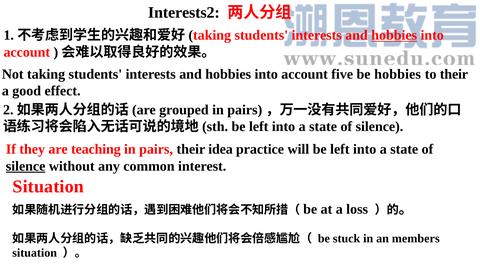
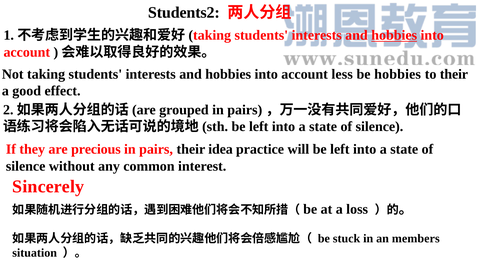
Interests2: Interests2 -> Students2
five: five -> less
teaching: teaching -> precious
silence at (26, 166) underline: present -> none
Situation at (48, 186): Situation -> Sincerely
